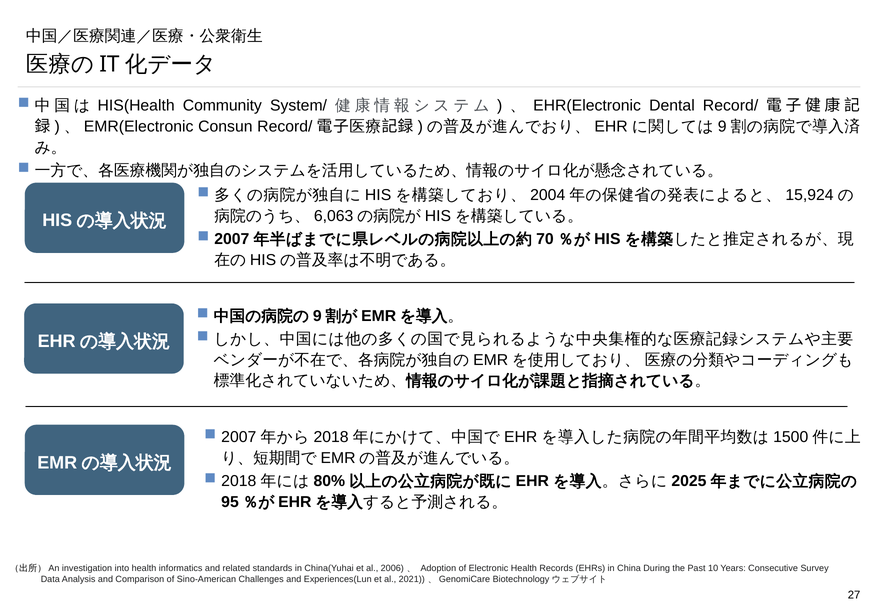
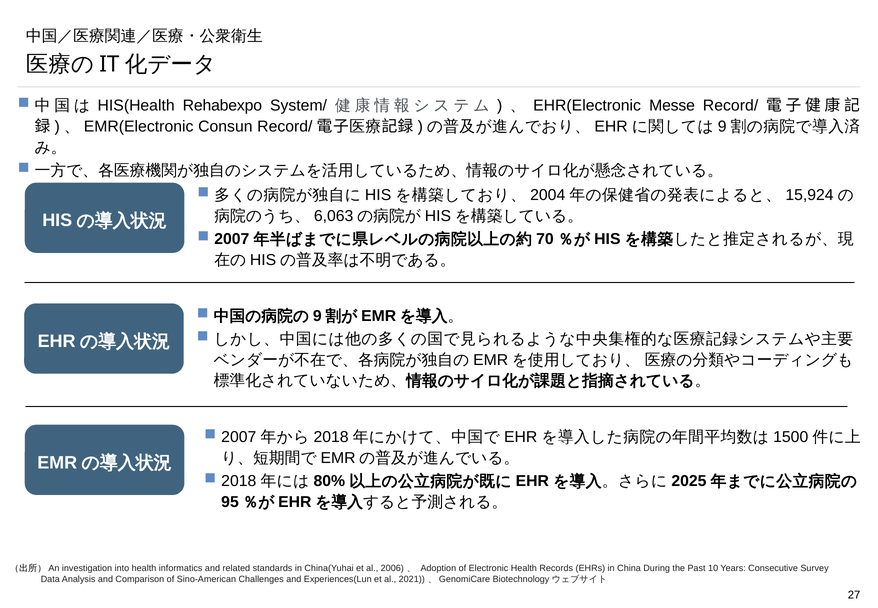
Community: Community -> Rehabexpo
Dental: Dental -> Messe
